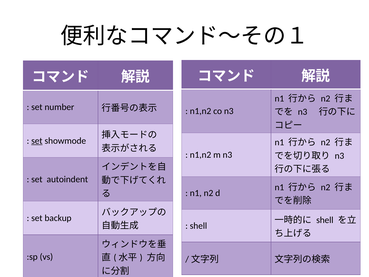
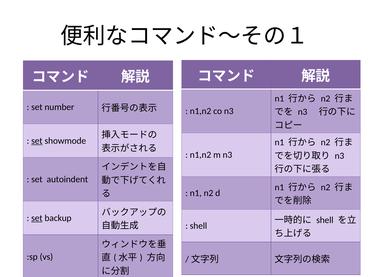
set at (37, 218) underline: none -> present
